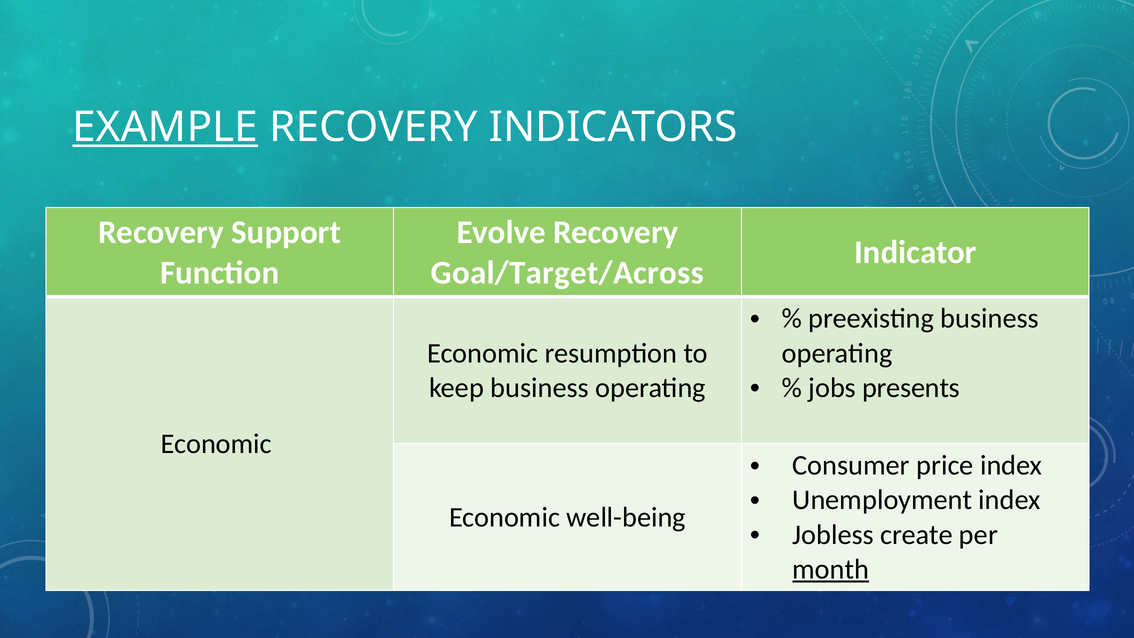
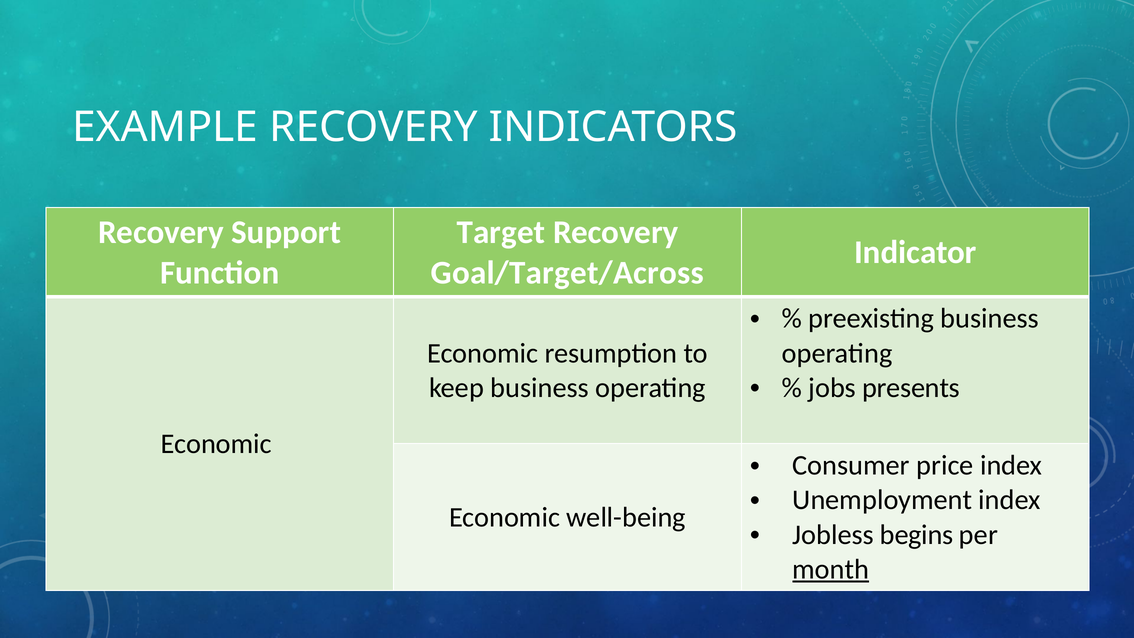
EXAMPLE underline: present -> none
Evolve: Evolve -> Target
create: create -> begins
